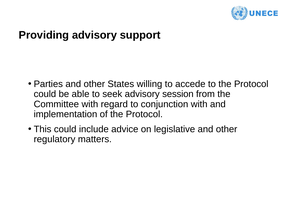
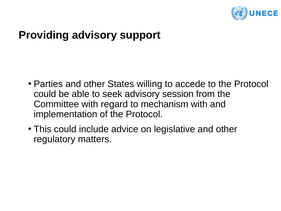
conjunction: conjunction -> mechanism
